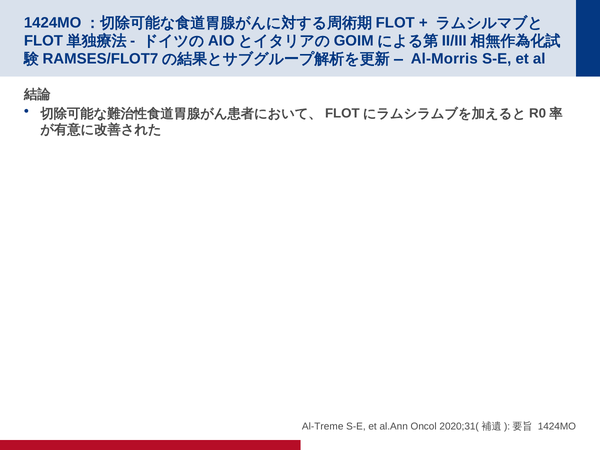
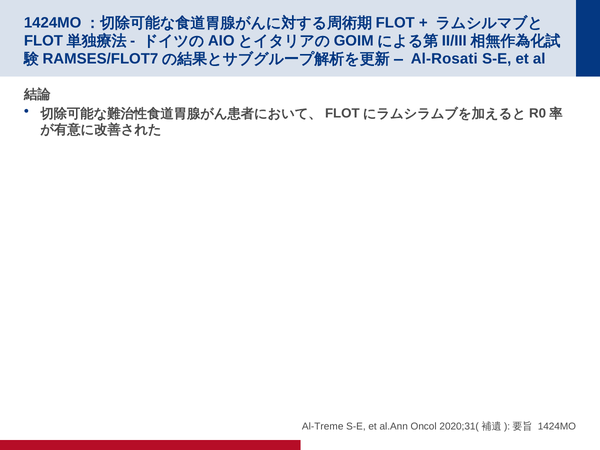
Al-Morris: Al-Morris -> Al-Rosati
